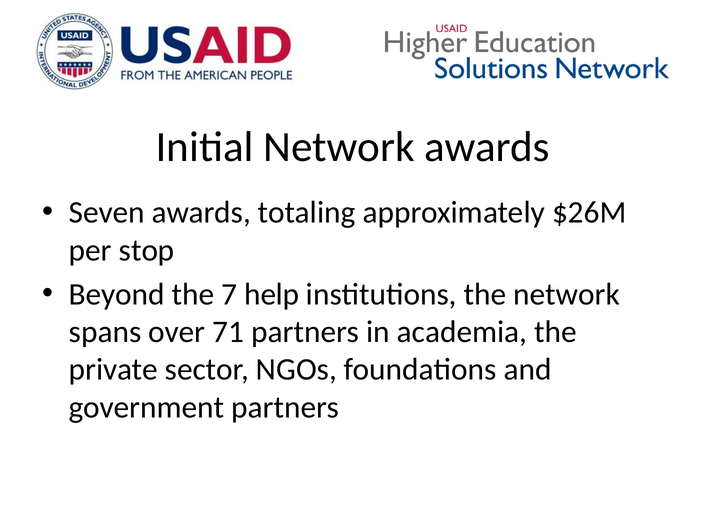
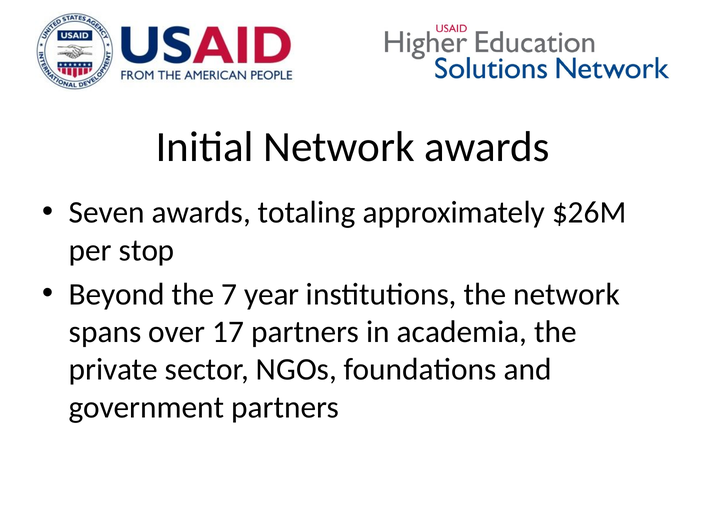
help: help -> year
71: 71 -> 17
